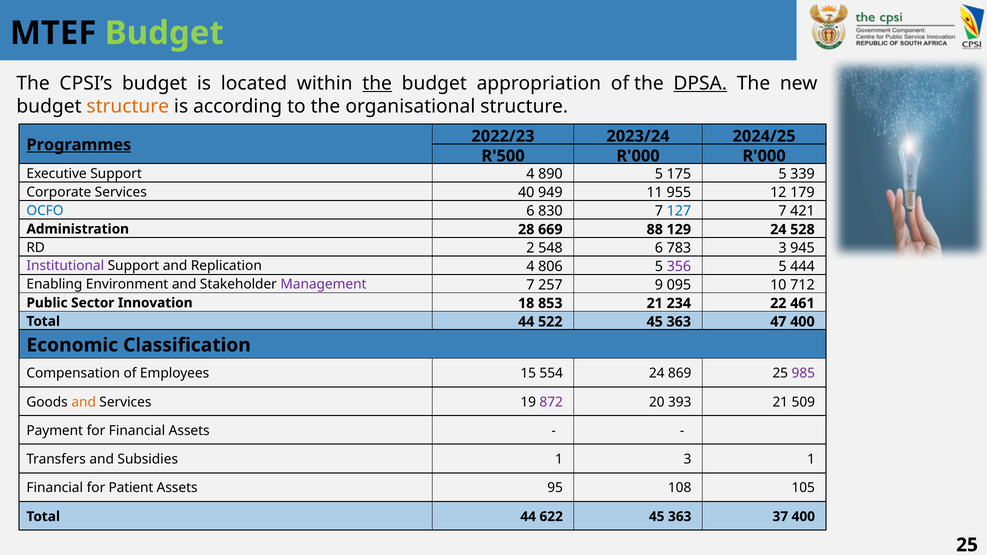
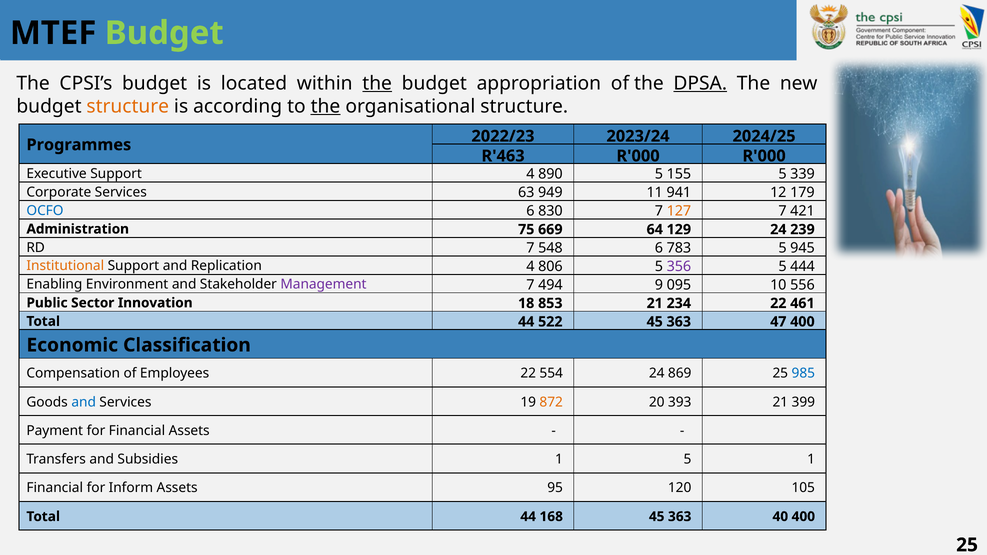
the at (325, 106) underline: none -> present
Programmes underline: present -> none
R'500: R'500 -> R'463
175: 175 -> 155
40: 40 -> 63
955: 955 -> 941
127 colour: blue -> orange
28: 28 -> 75
88: 88 -> 64
528: 528 -> 239
RD 2: 2 -> 7
783 3: 3 -> 5
Institutional colour: purple -> orange
257: 257 -> 494
712: 712 -> 556
Employees 15: 15 -> 22
985 colour: purple -> blue
and at (84, 402) colour: orange -> blue
872 colour: purple -> orange
509: 509 -> 399
1 3: 3 -> 5
Patient: Patient -> Inform
108: 108 -> 120
622: 622 -> 168
37: 37 -> 40
